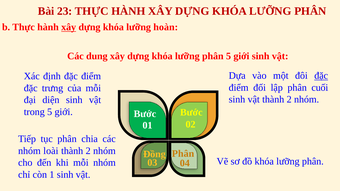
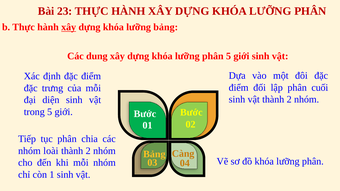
lưỡng hoàn: hoàn -> bảng
đặc at (321, 76) underline: present -> none
Phân at (183, 154): Phân -> Càng
Đồng at (154, 154): Đồng -> Bảng
